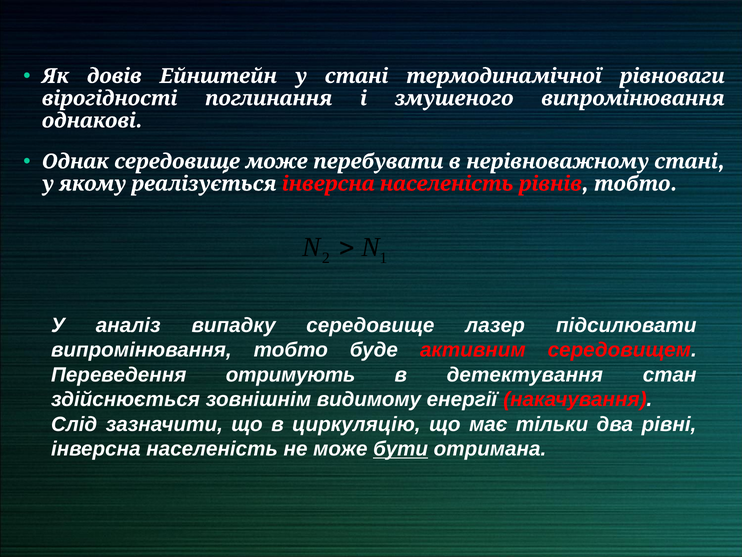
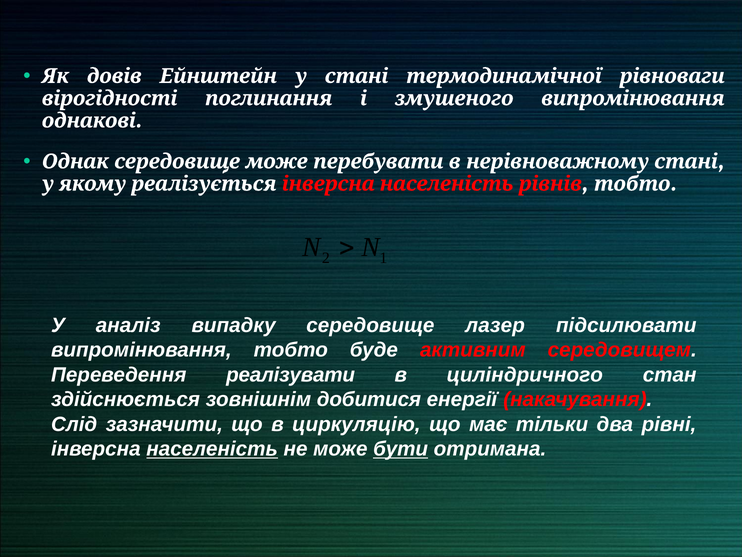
отримують: отримують -> реалізувати
детектування: детектування -> циліндричного
видимому: видимому -> добитися
населеність underline: none -> present
